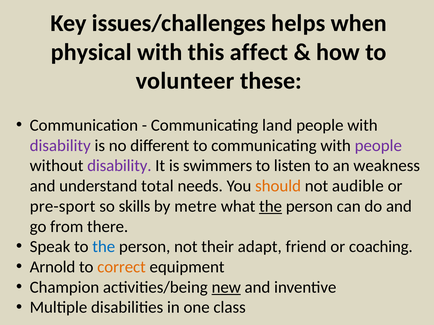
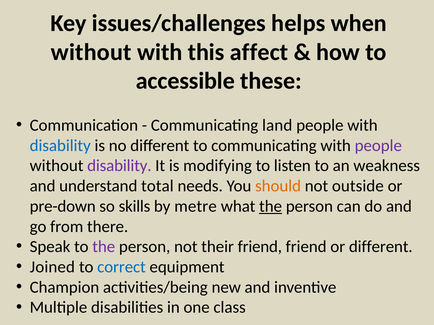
physical at (91, 52): physical -> without
volunteer: volunteer -> accessible
disability at (60, 146) colour: purple -> blue
swimmers: swimmers -> modifying
audible: audible -> outside
pre-sport: pre-sport -> pre-down
the at (104, 247) colour: blue -> purple
their adapt: adapt -> friend
or coaching: coaching -> different
Arnold: Arnold -> Joined
correct colour: orange -> blue
new underline: present -> none
